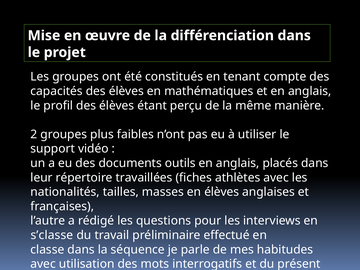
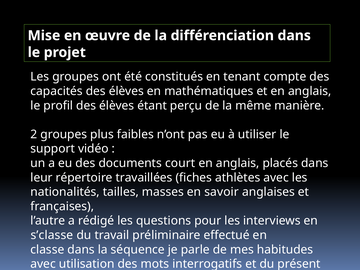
outils: outils -> court
en élèves: élèves -> savoir
